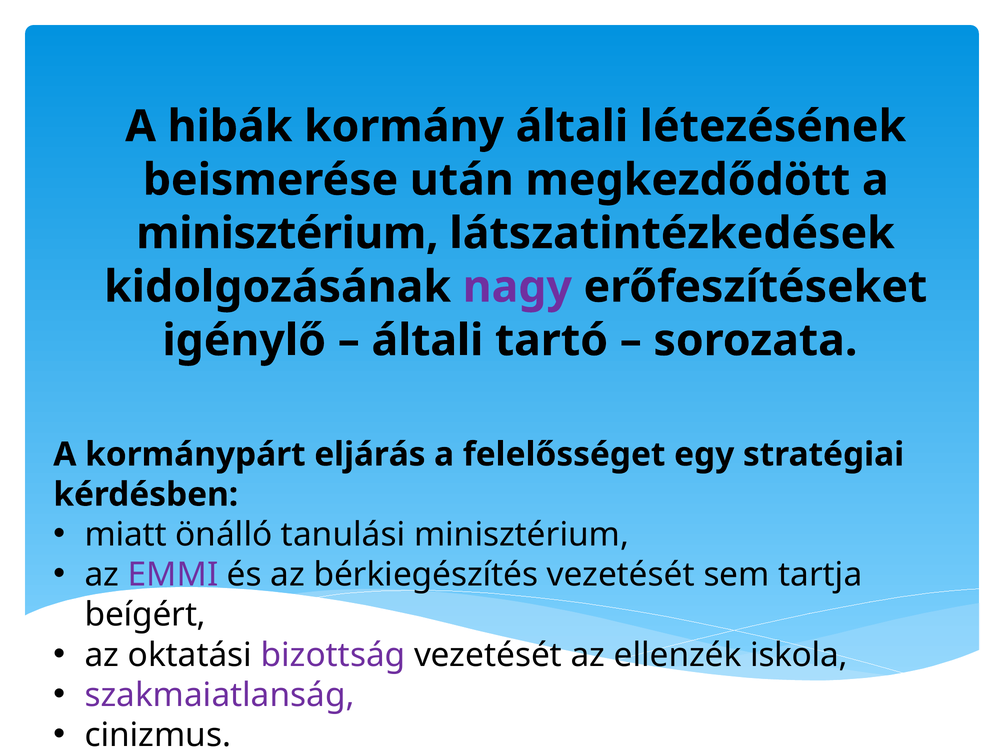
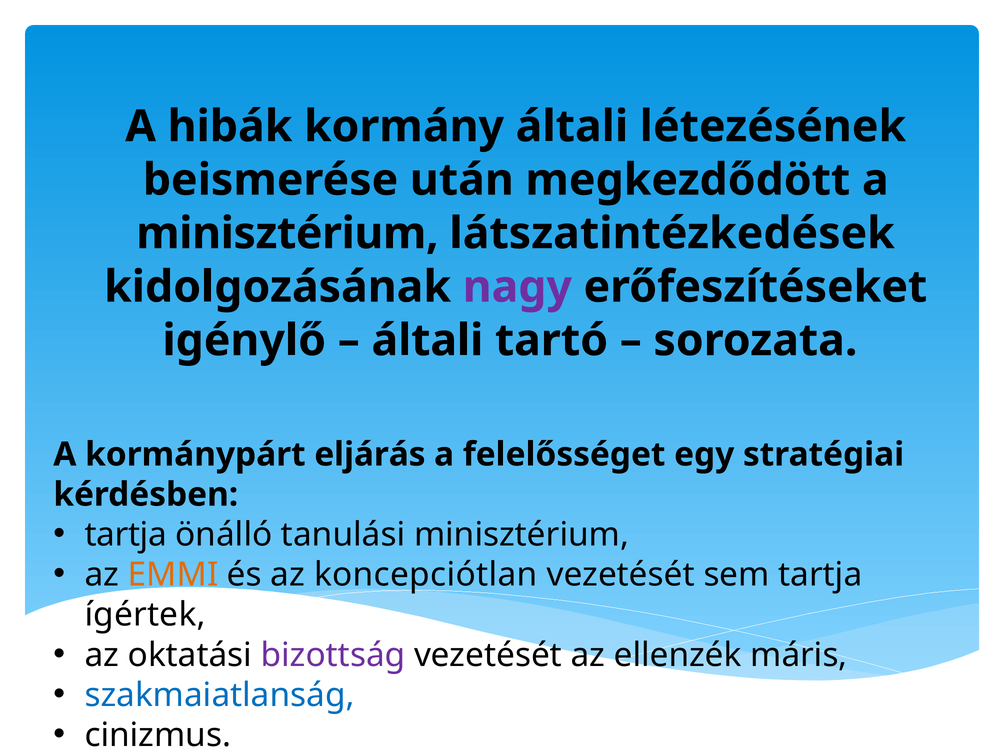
miatt at (126, 535): miatt -> tartja
EMMI colour: purple -> orange
bérkiegészítés: bérkiegészítés -> koncepciótlan
beígért: beígért -> ígértek
iskola: iskola -> máris
szakmaiatlanság colour: purple -> blue
